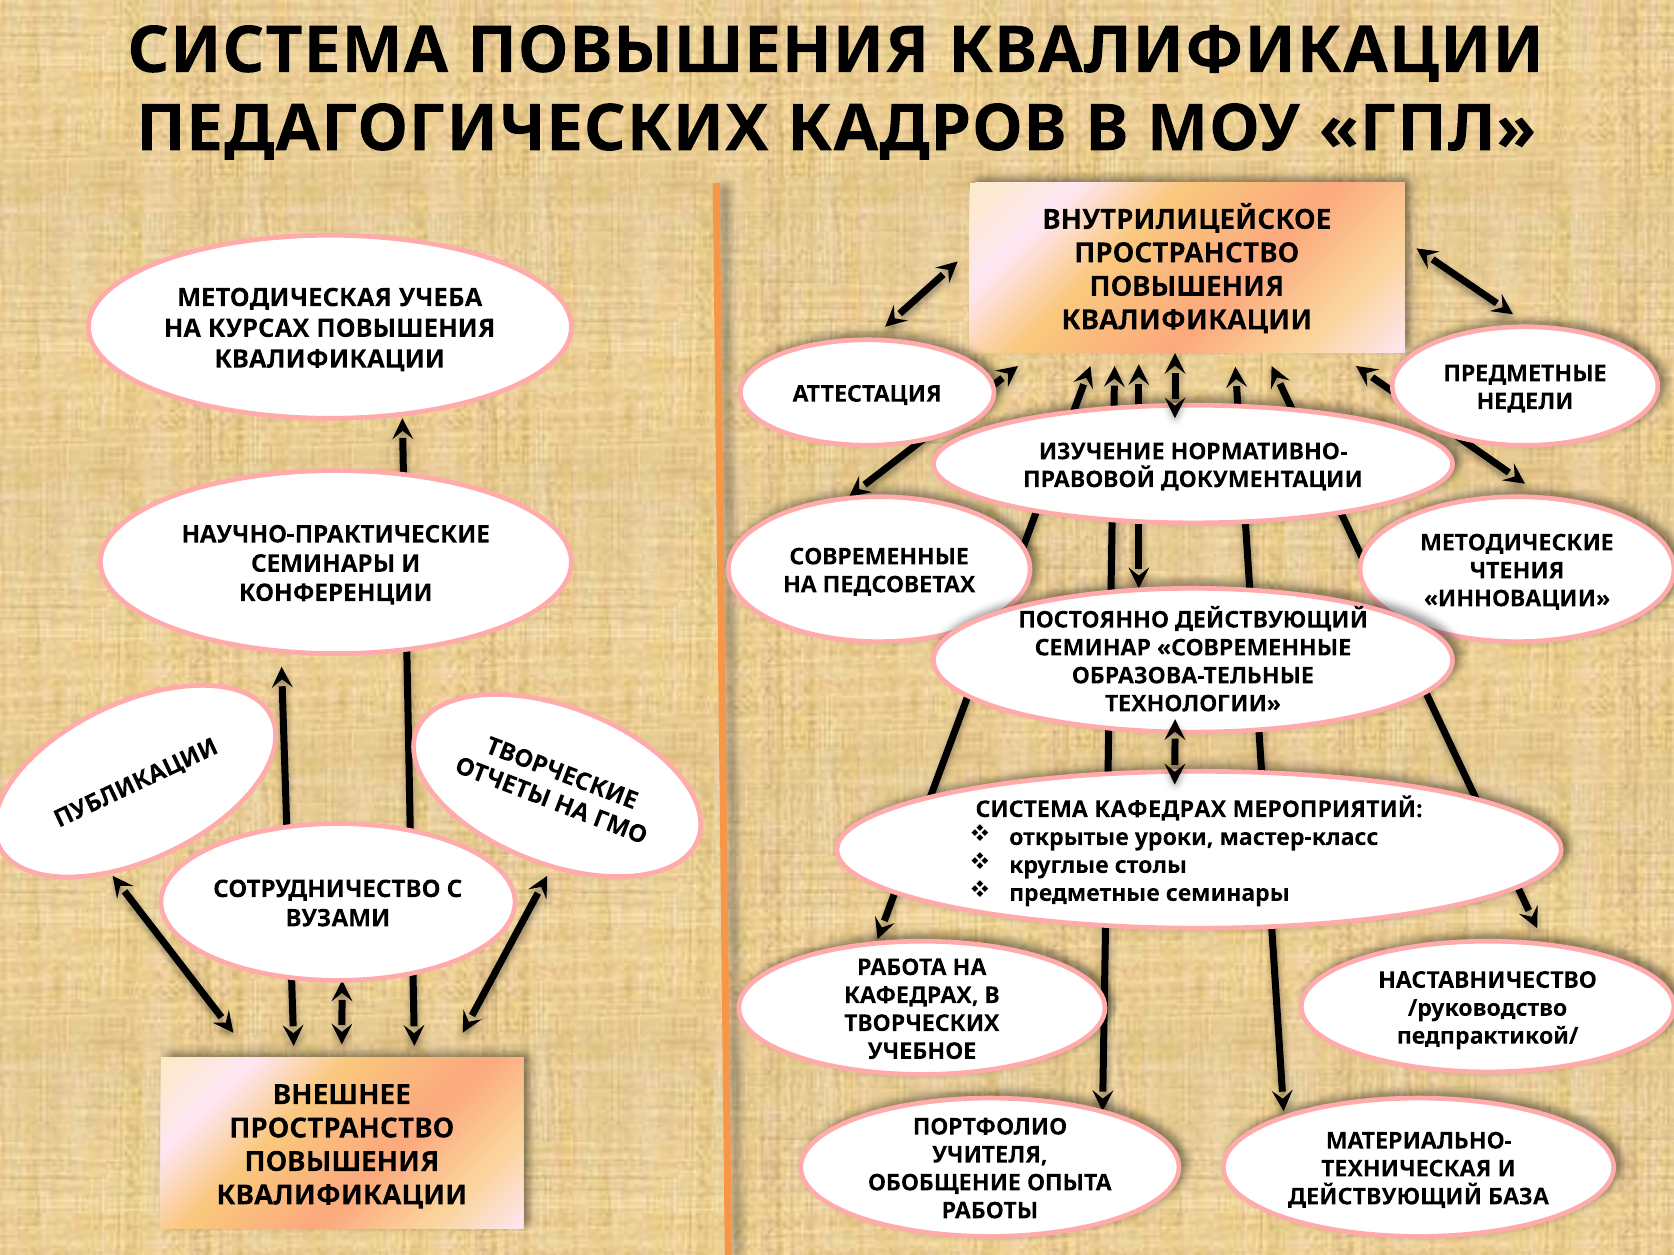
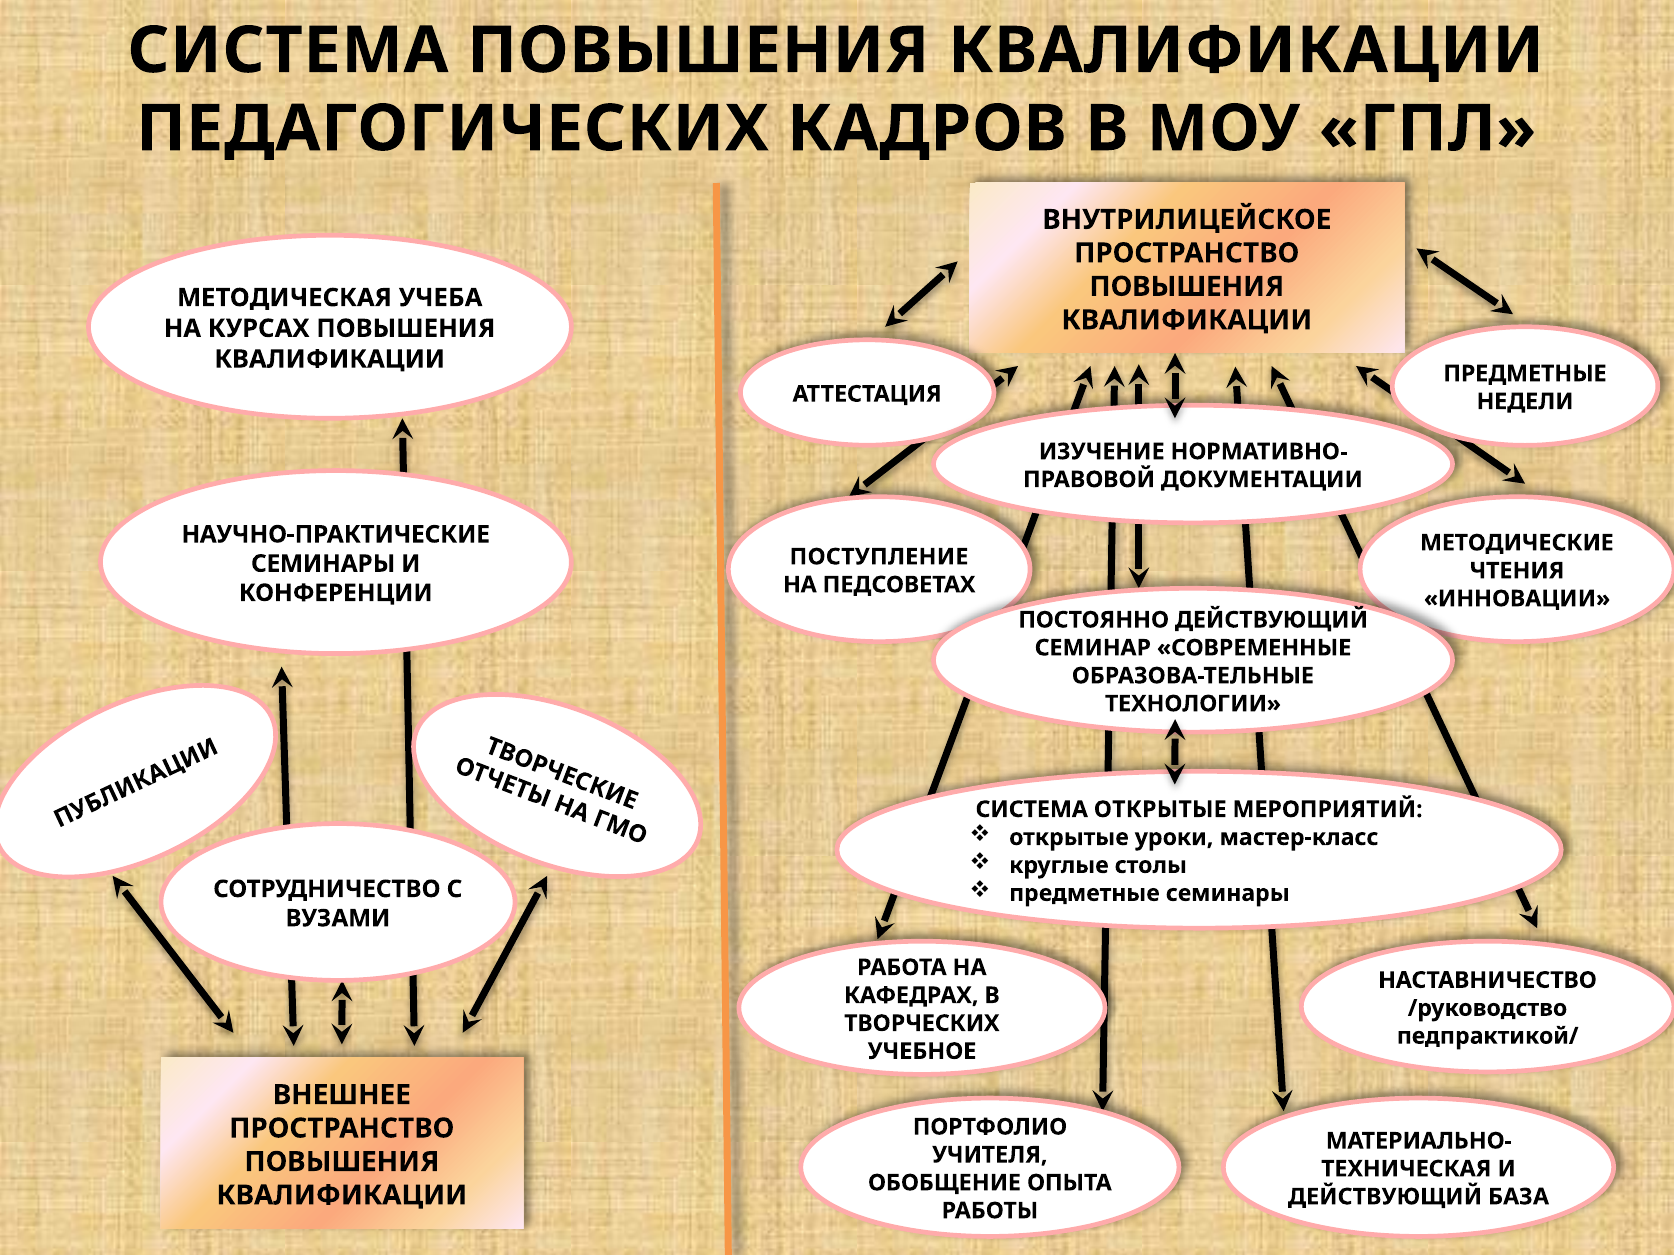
СОВРЕМЕННЫЕ at (879, 557): СОВРЕМЕННЫЕ -> ПОСТУПЛЕНИЕ
СИСТЕМА КАФЕДРАХ: КАФЕДРАХ -> ОТКРЫТЫЕ
